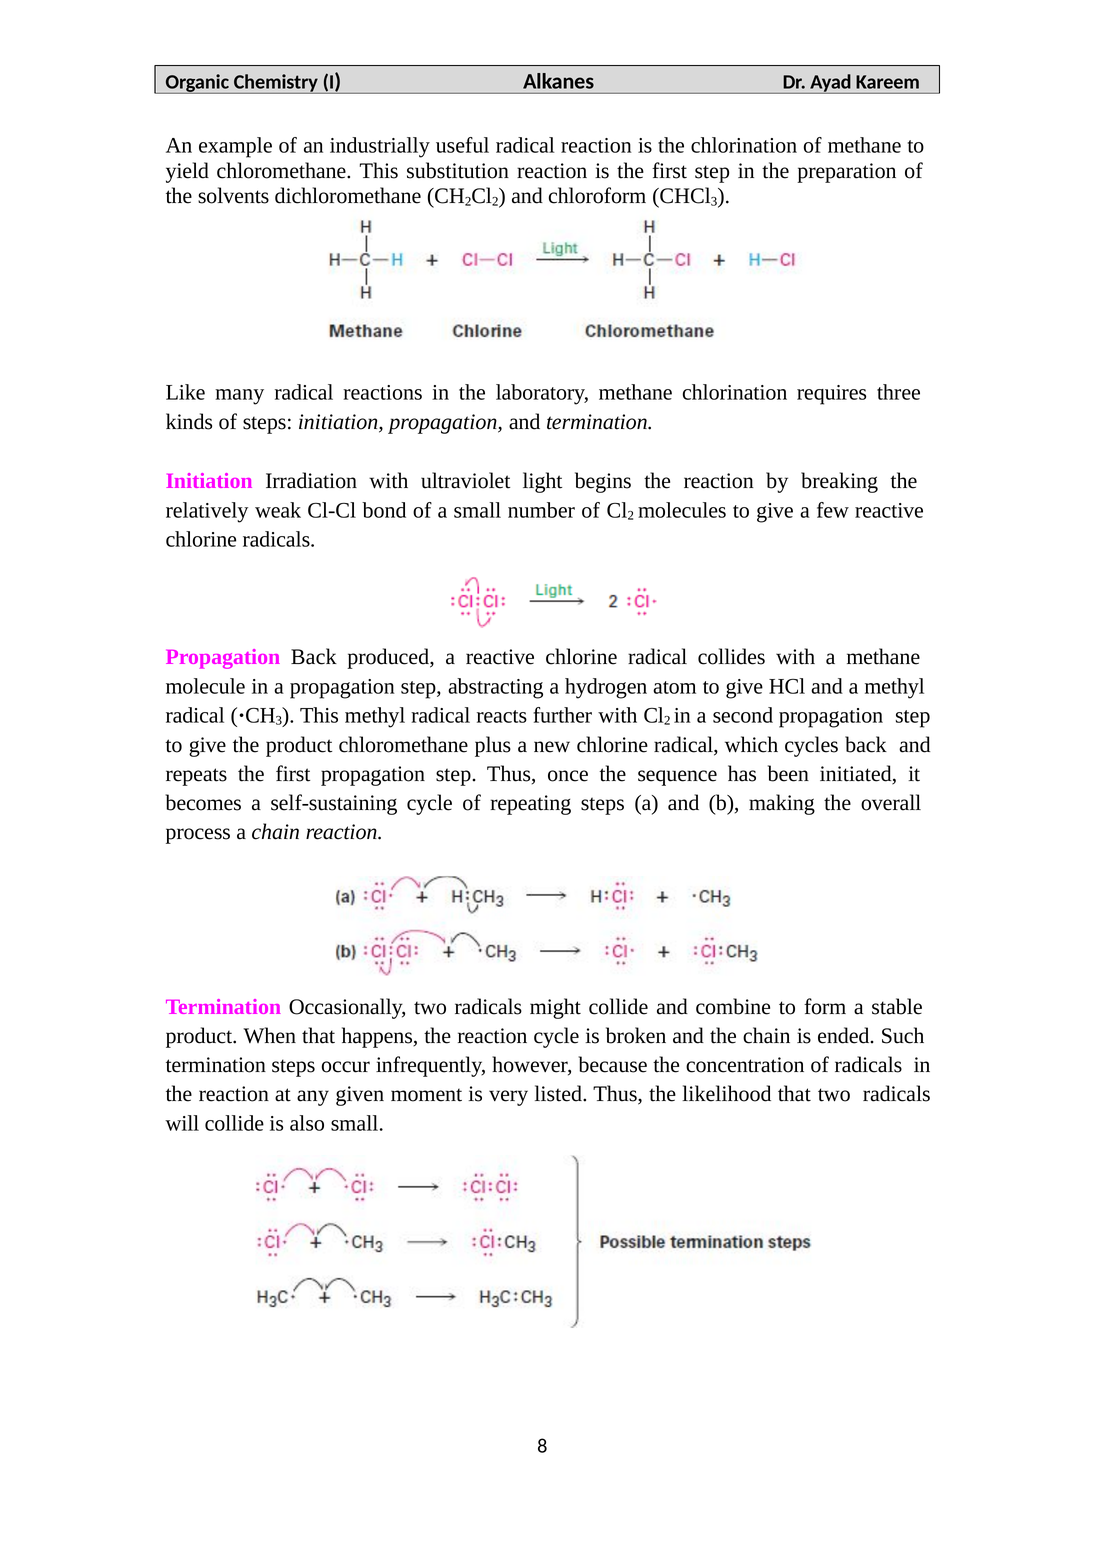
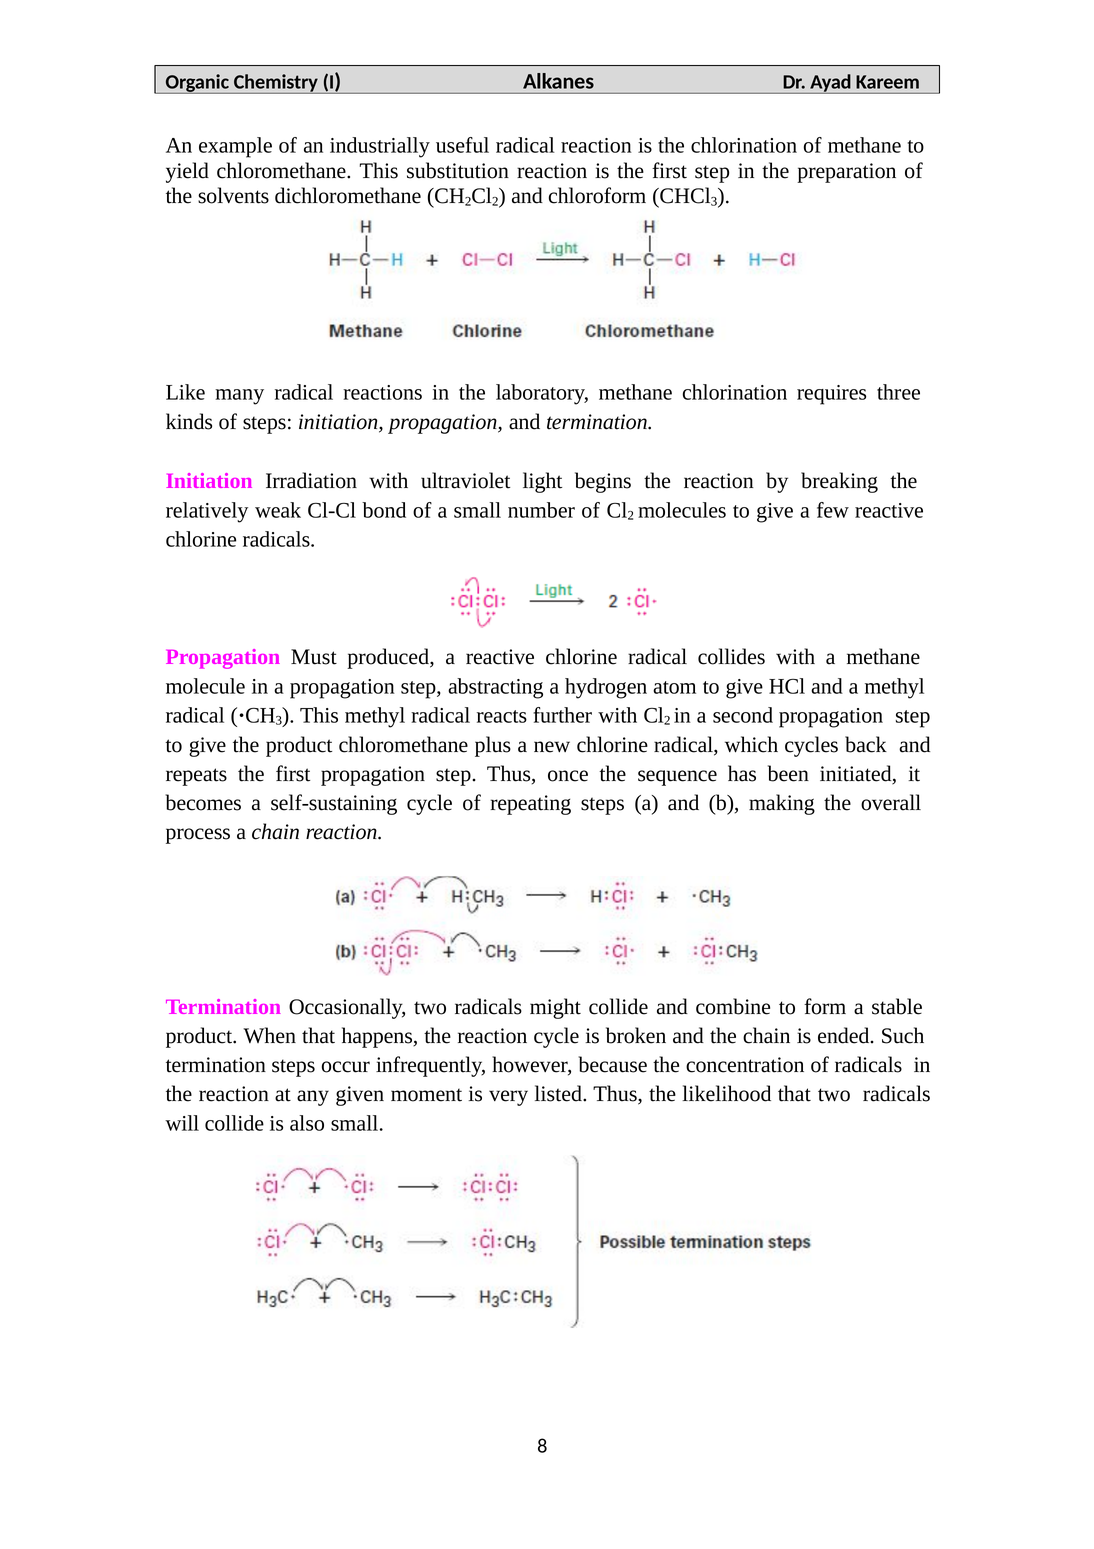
Propagation Back: Back -> Must
